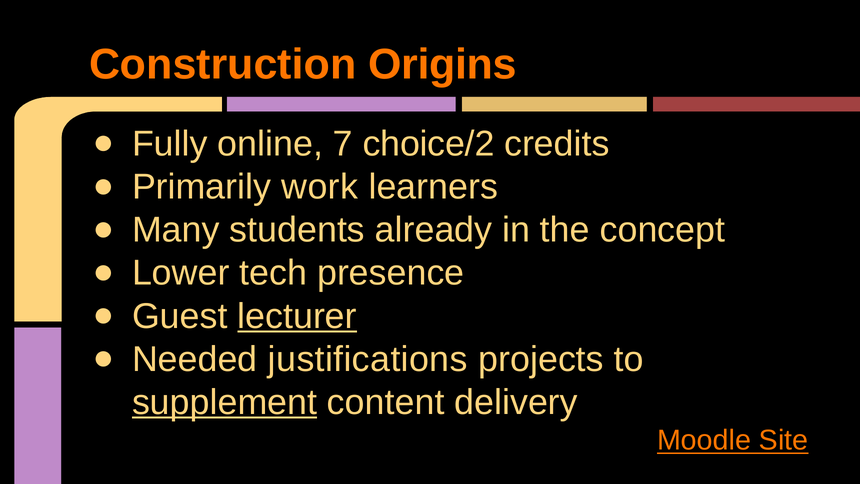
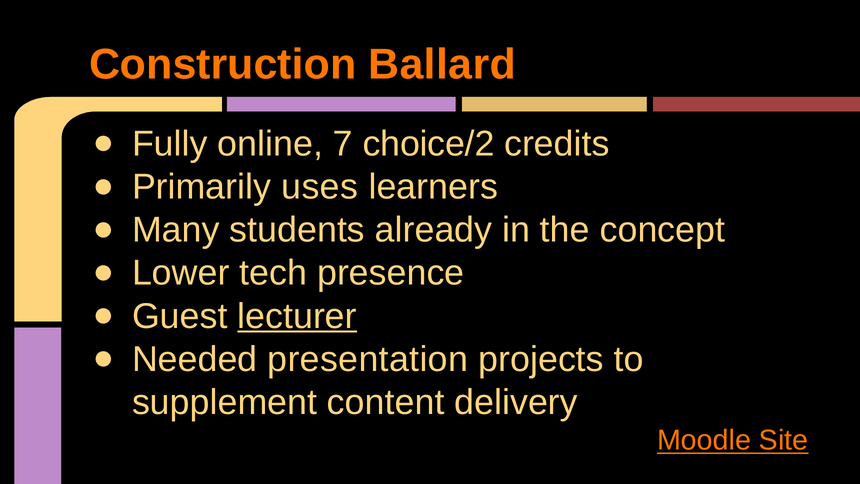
Origins: Origins -> Ballard
work: work -> uses
justifications: justifications -> presentation
supplement underline: present -> none
